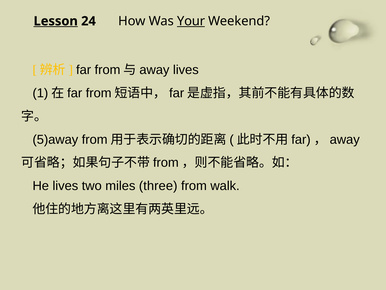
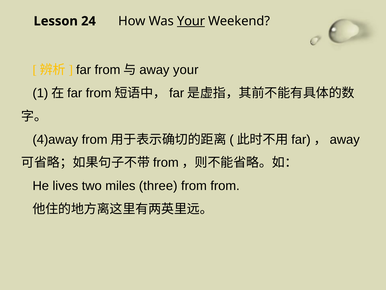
Lesson underline: present -> none
lives at (186, 70): lives -> your
5)away: 5)away -> 4)away
from walk: walk -> from
